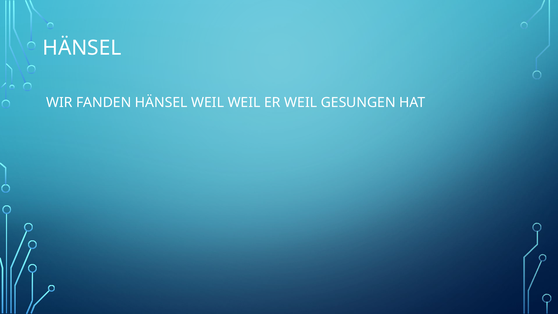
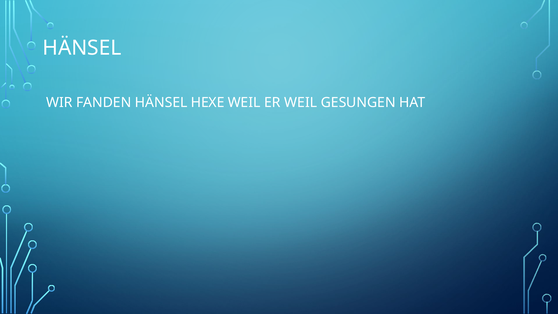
HÄNSEL WEIL: WEIL -> HEXE
